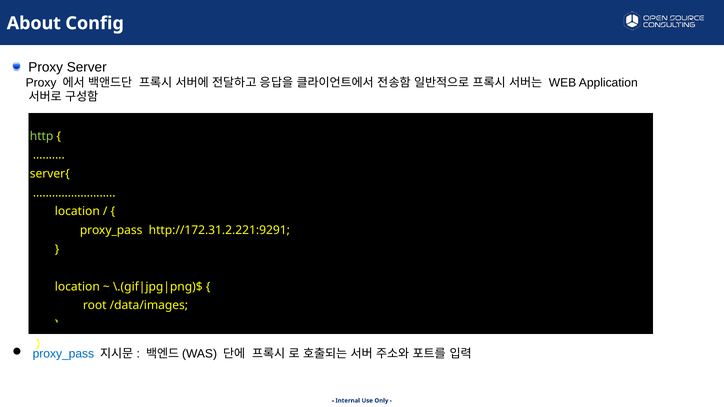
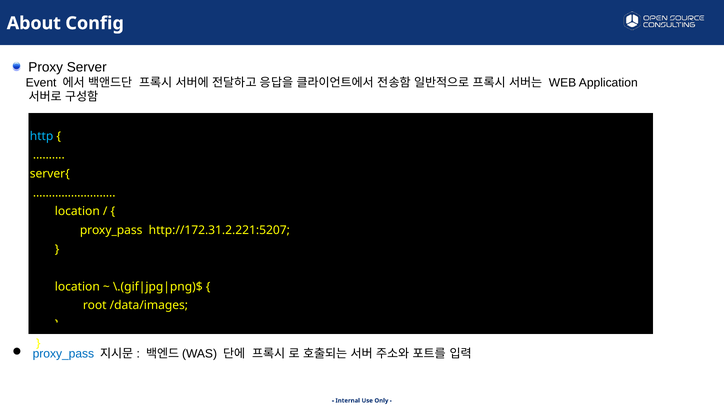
Proxy at (41, 83): Proxy -> Event
http colour: light green -> light blue
http://172.31.2.221:9291: http://172.31.2.221:9291 -> http://172.31.2.221:5207
